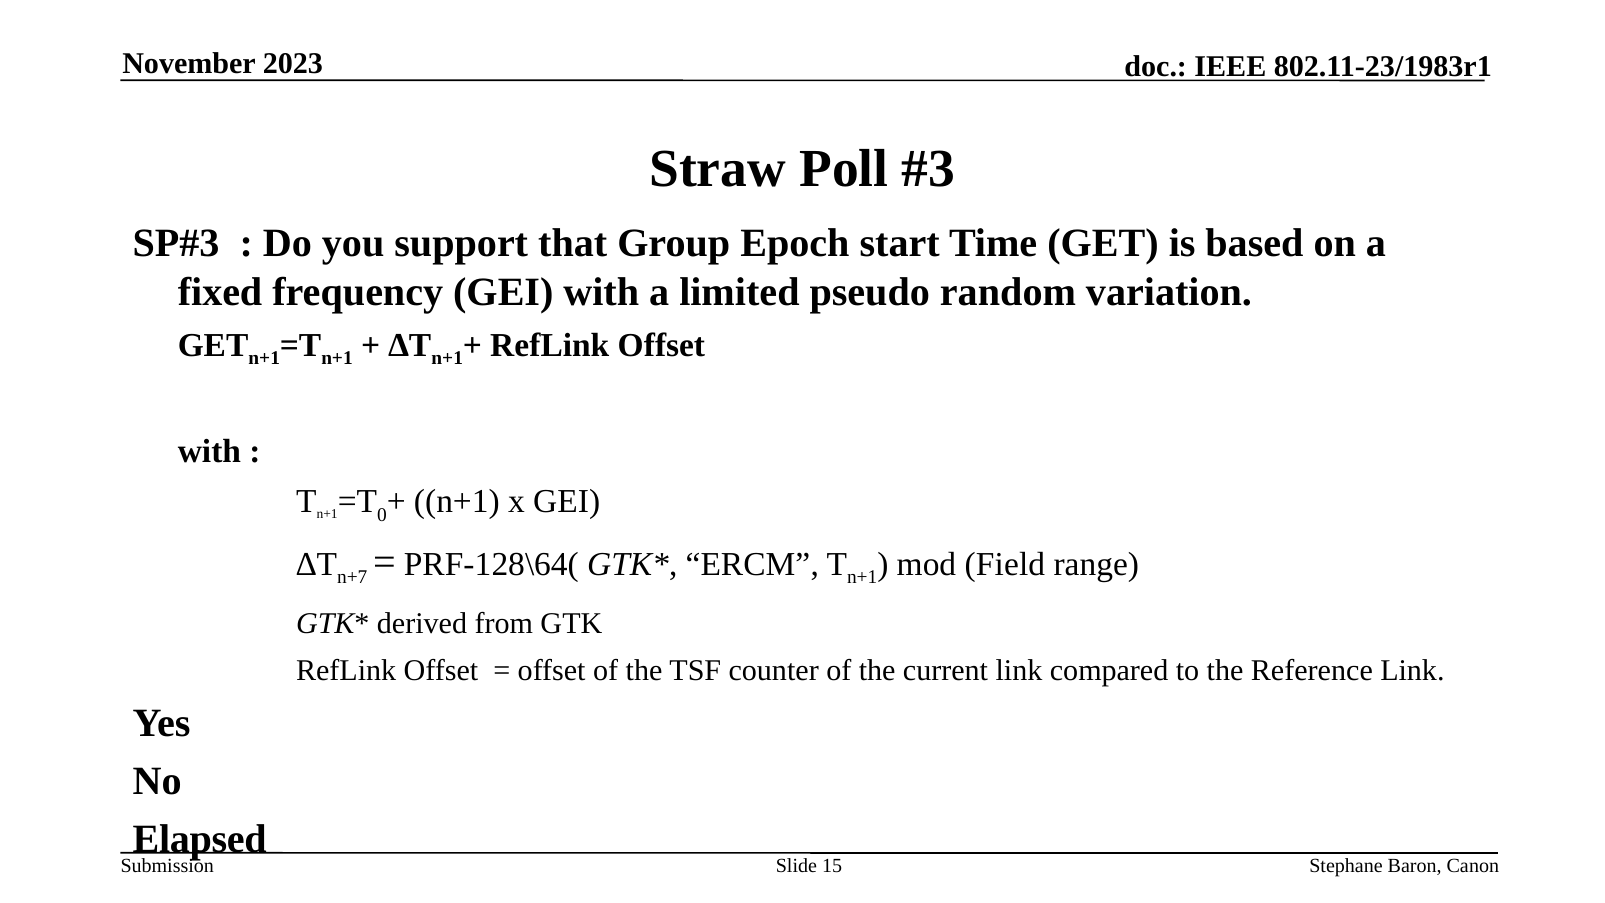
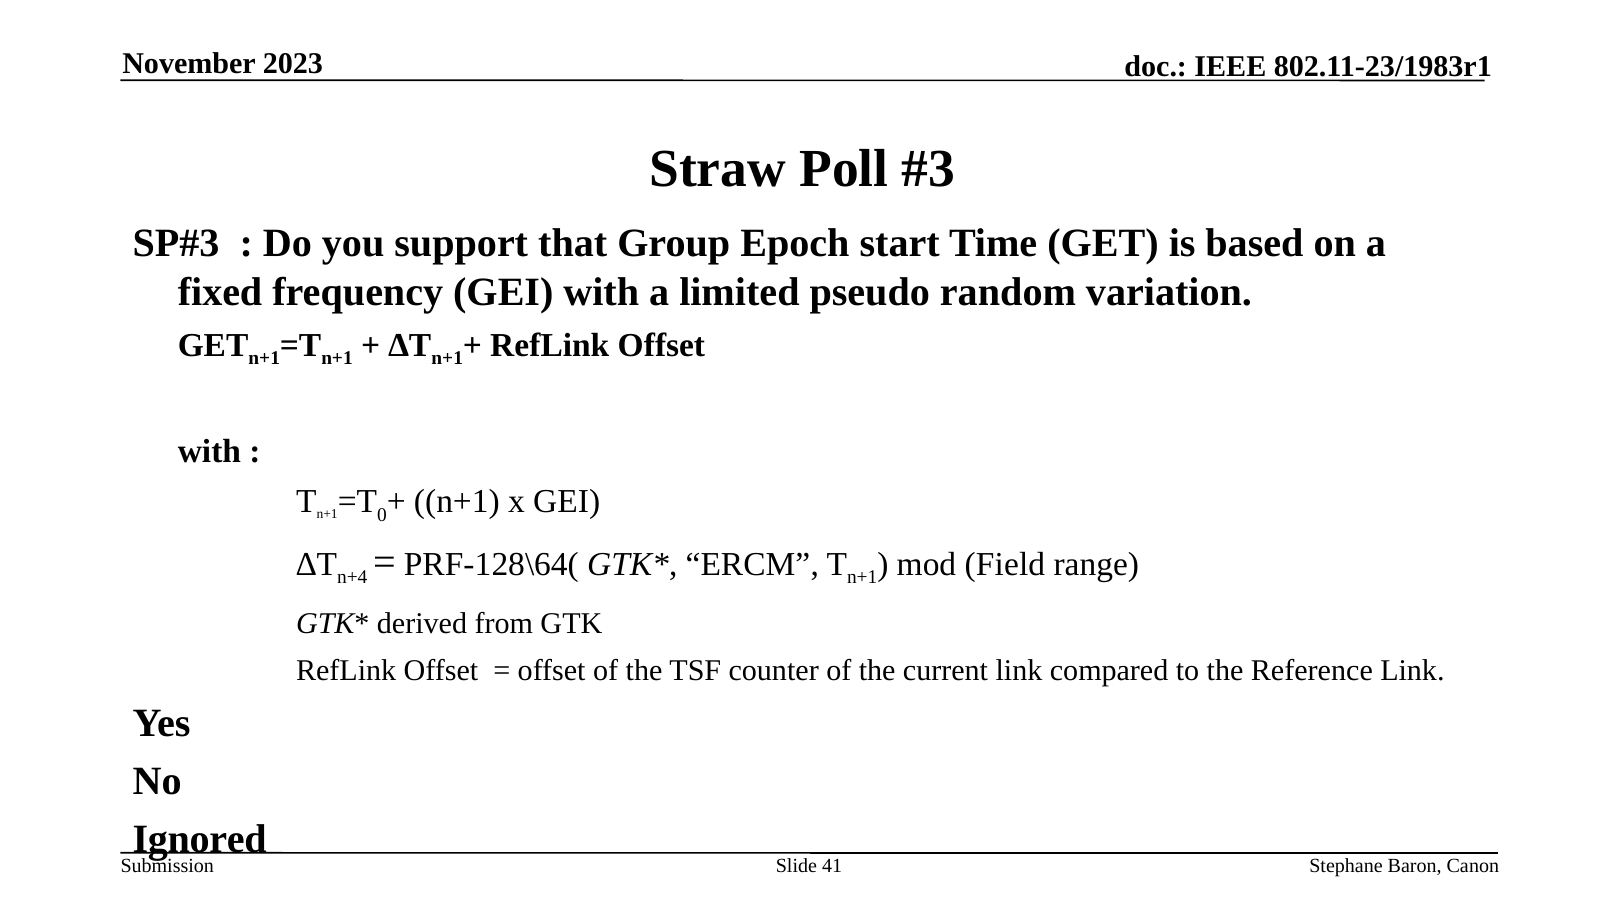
n+7: n+7 -> n+4
Elapsed: Elapsed -> Ignored
15: 15 -> 41
